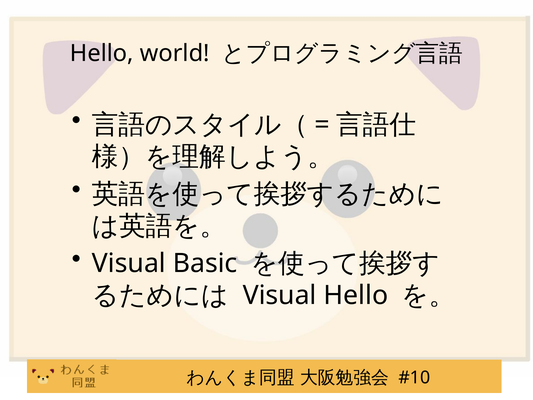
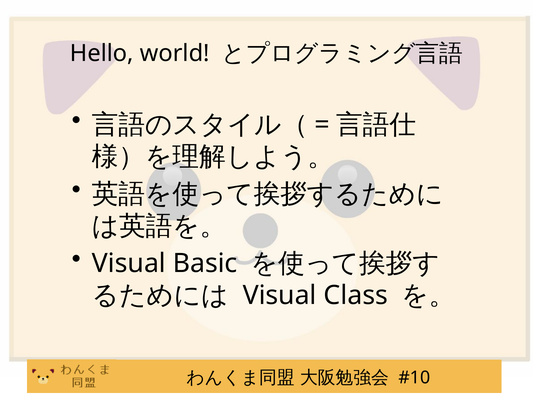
Visual Hello: Hello -> Class
